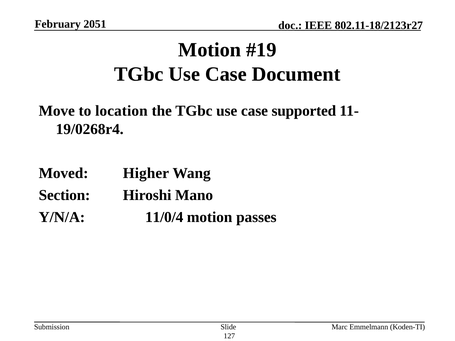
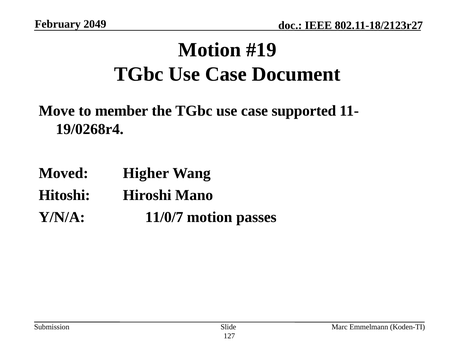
2051: 2051 -> 2049
location: location -> member
Section: Section -> Hitoshi
11/0/4: 11/0/4 -> 11/0/7
